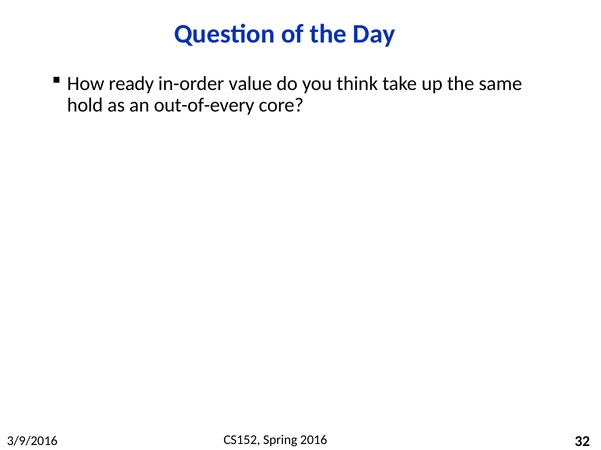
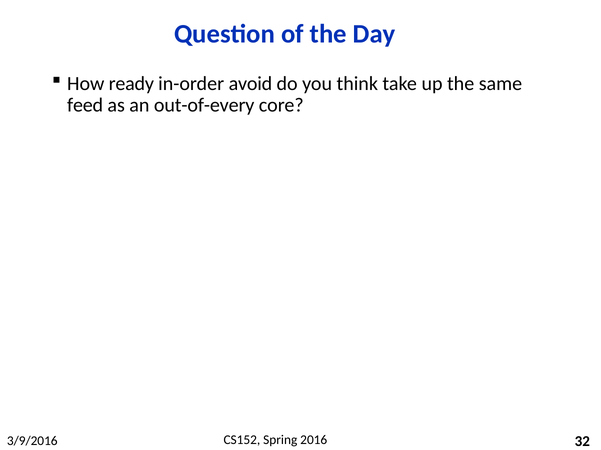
value: value -> avoid
hold: hold -> feed
